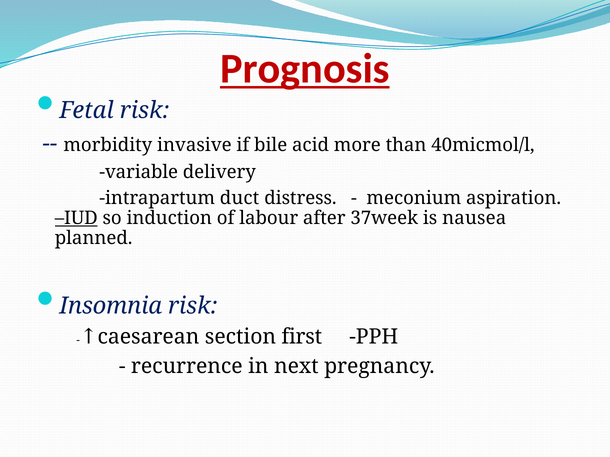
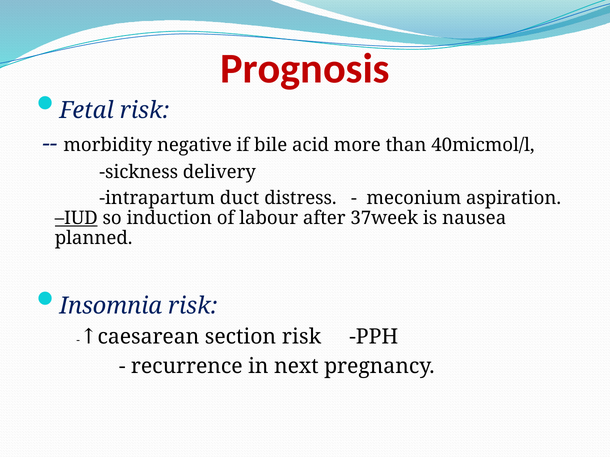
Prognosis underline: present -> none
invasive: invasive -> negative
variable: variable -> sickness
section first: first -> risk
